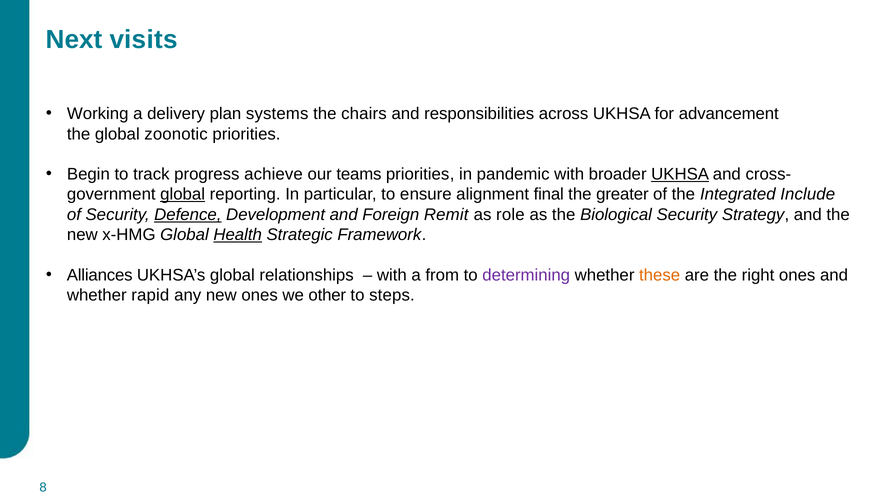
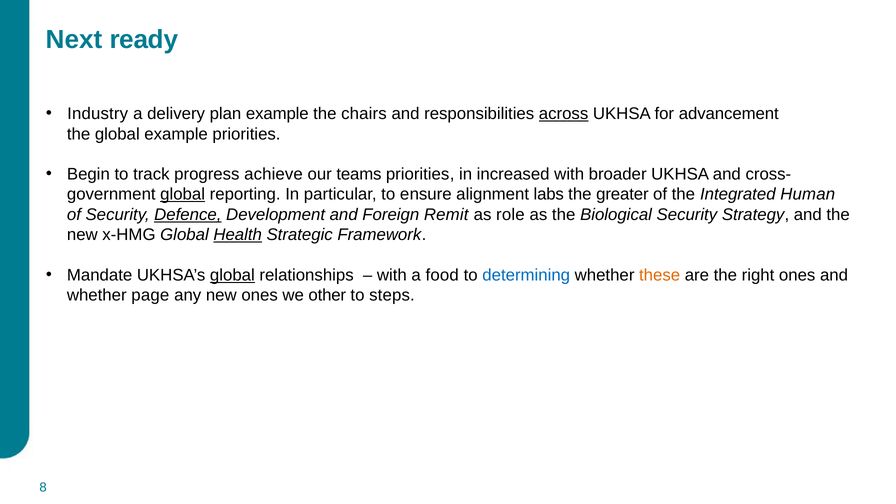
visits: visits -> ready
Working: Working -> Industry
plan systems: systems -> example
across underline: none -> present
global zoonotic: zoonotic -> example
pandemic: pandemic -> increased
UKHSA at (680, 174) underline: present -> none
final: final -> labs
Include: Include -> Human
Alliances: Alliances -> Mandate
global at (232, 275) underline: none -> present
from: from -> food
determining colour: purple -> blue
rapid: rapid -> page
